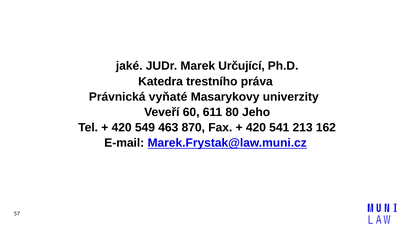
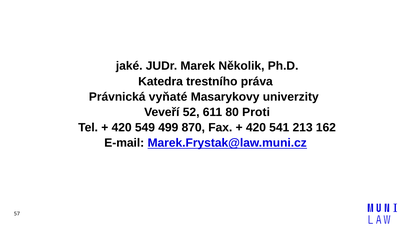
Určující: Určující -> Několik
60: 60 -> 52
Jeho: Jeho -> Proti
463: 463 -> 499
